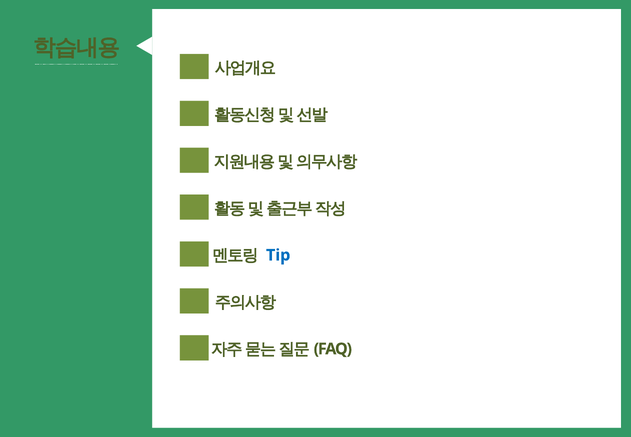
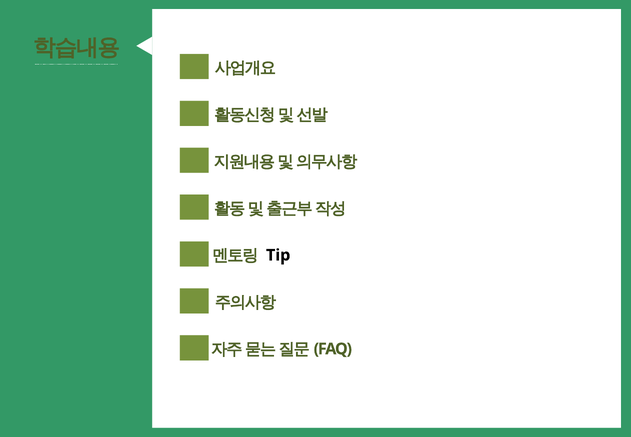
Tip colour: blue -> black
